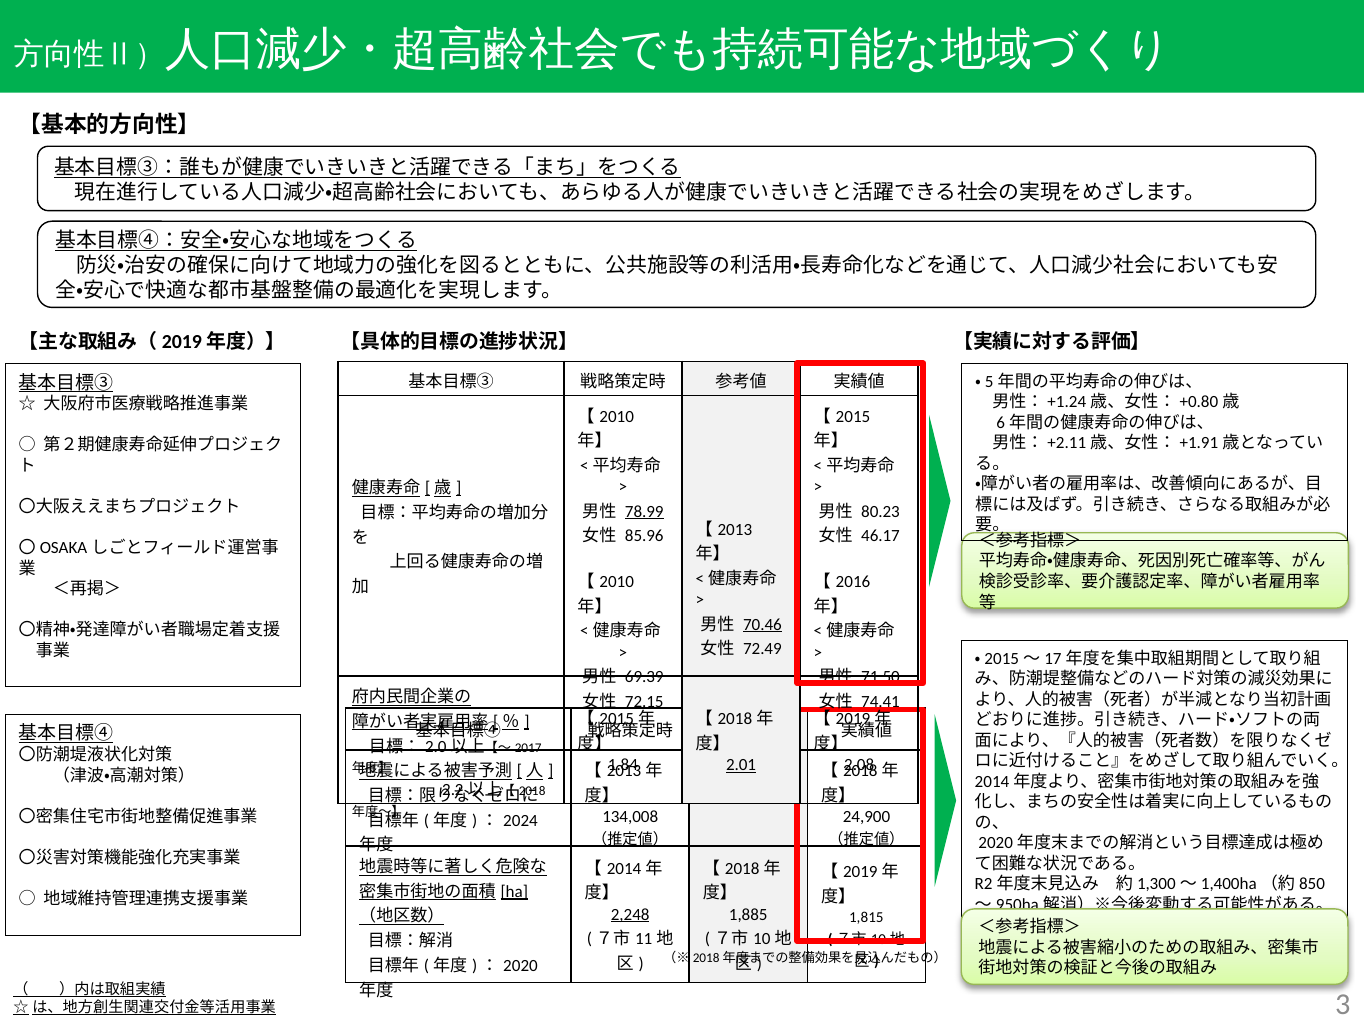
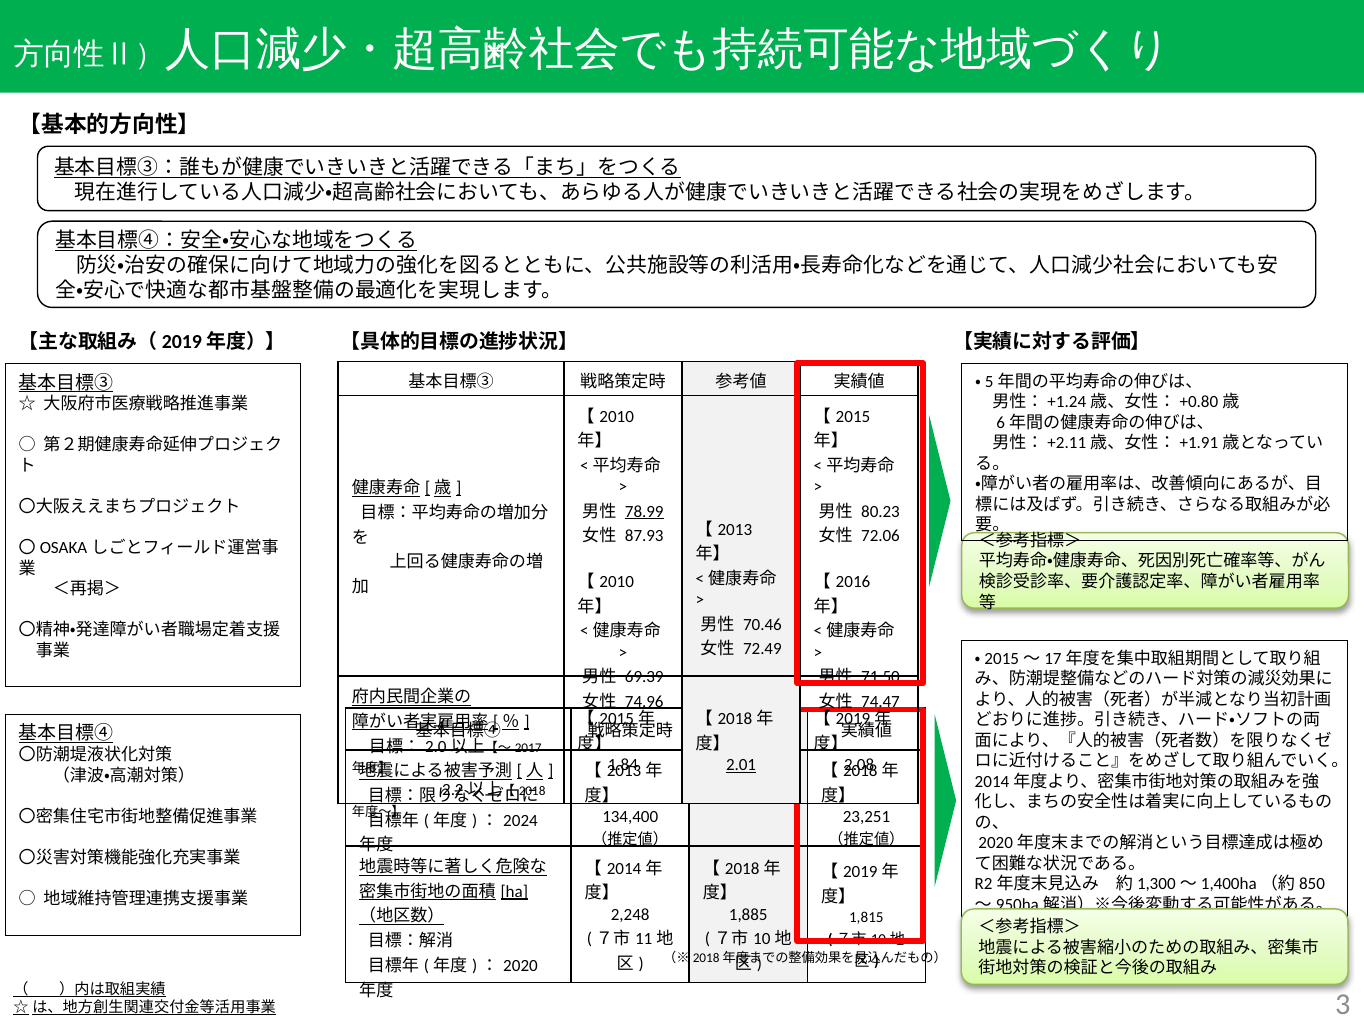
85.96: 85.96 -> 87.93
46.17: 46.17 -> 72.06
70.46 underline: present -> none
72.15: 72.15 -> 74.96
74.41: 74.41 -> 74.47
134,008: 134,008 -> 134,400
24,900: 24,900 -> 23,251
2,248 underline: present -> none
